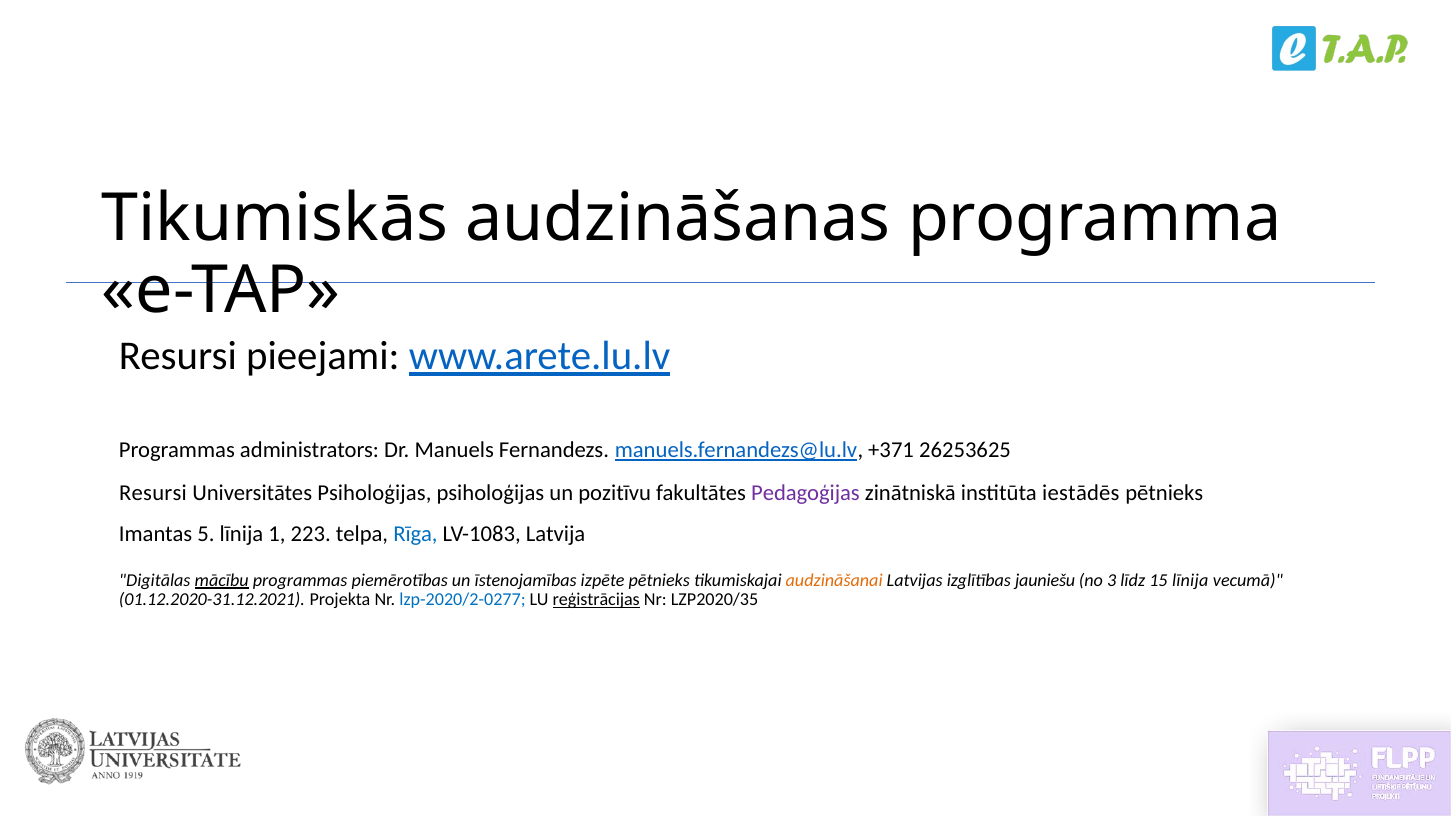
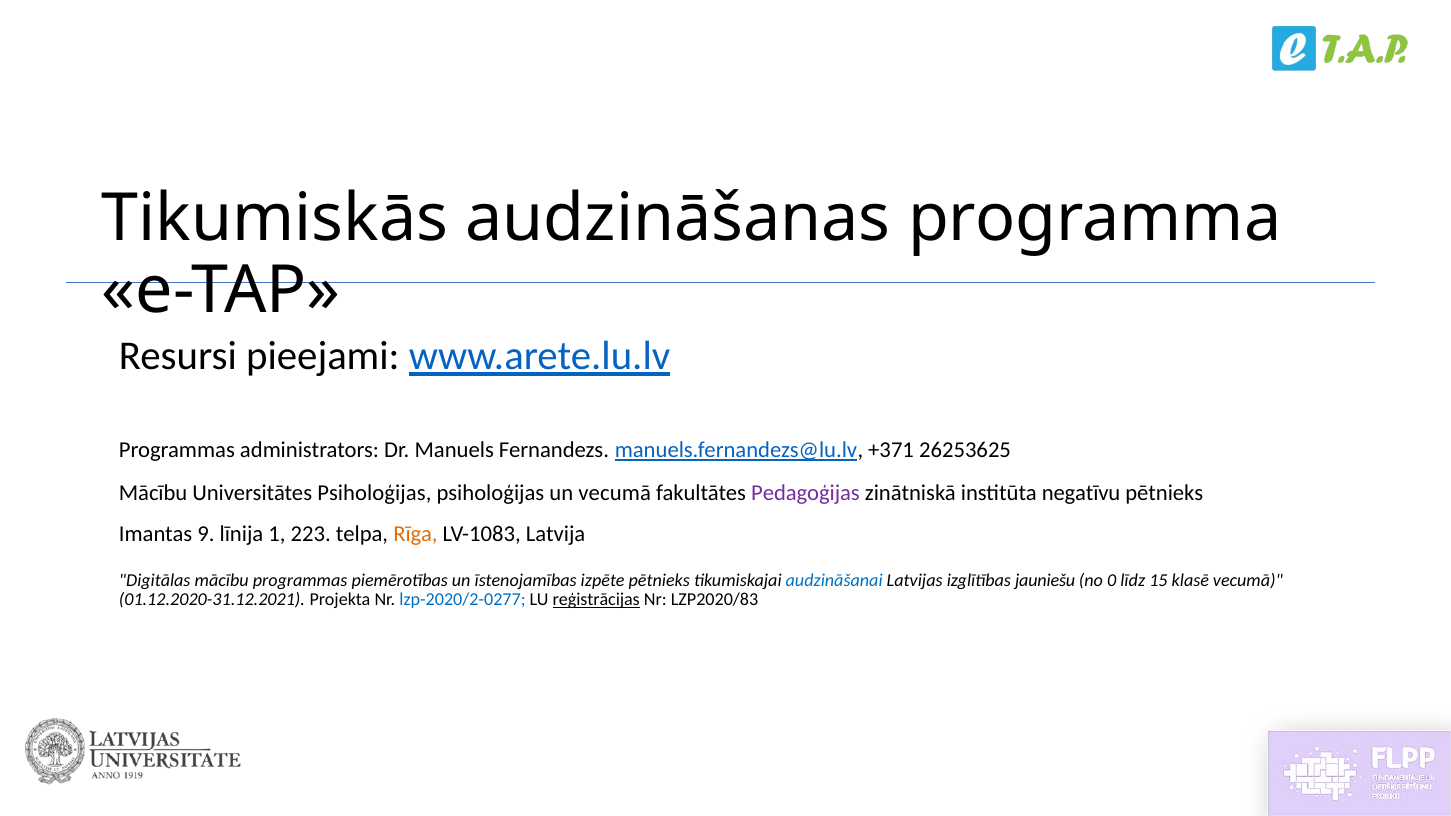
Resursi at (153, 493): Resursi -> Mācību
un pozitīvu: pozitīvu -> vecumā
iestādēs: iestādēs -> negatīvu
5: 5 -> 9
Rīga colour: blue -> orange
mācību at (222, 580) underline: present -> none
audzināšanai colour: orange -> blue
3: 3 -> 0
15 līnija: līnija -> klasē
LZP2020/35: LZP2020/35 -> LZP2020/83
